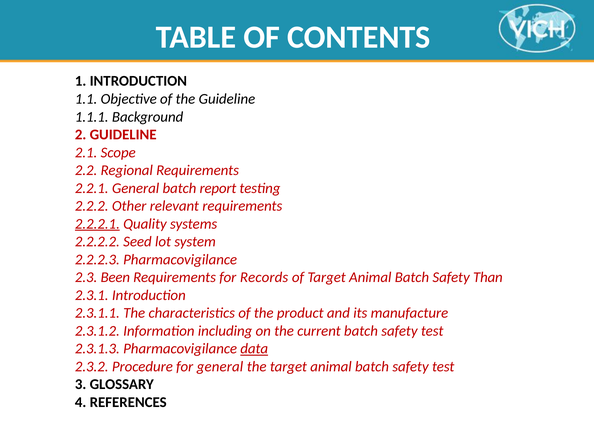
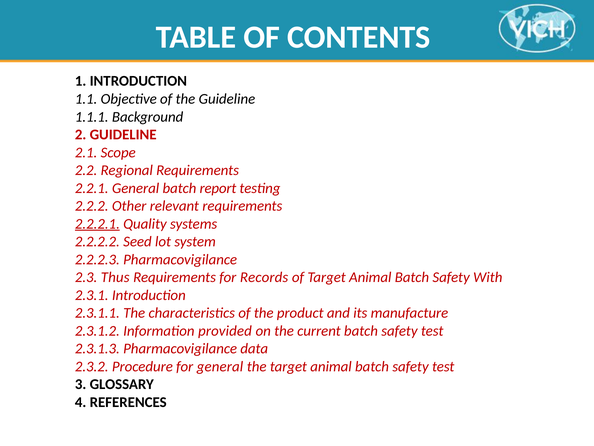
Been: Been -> Thus
Than: Than -> With
including: including -> provided
data underline: present -> none
